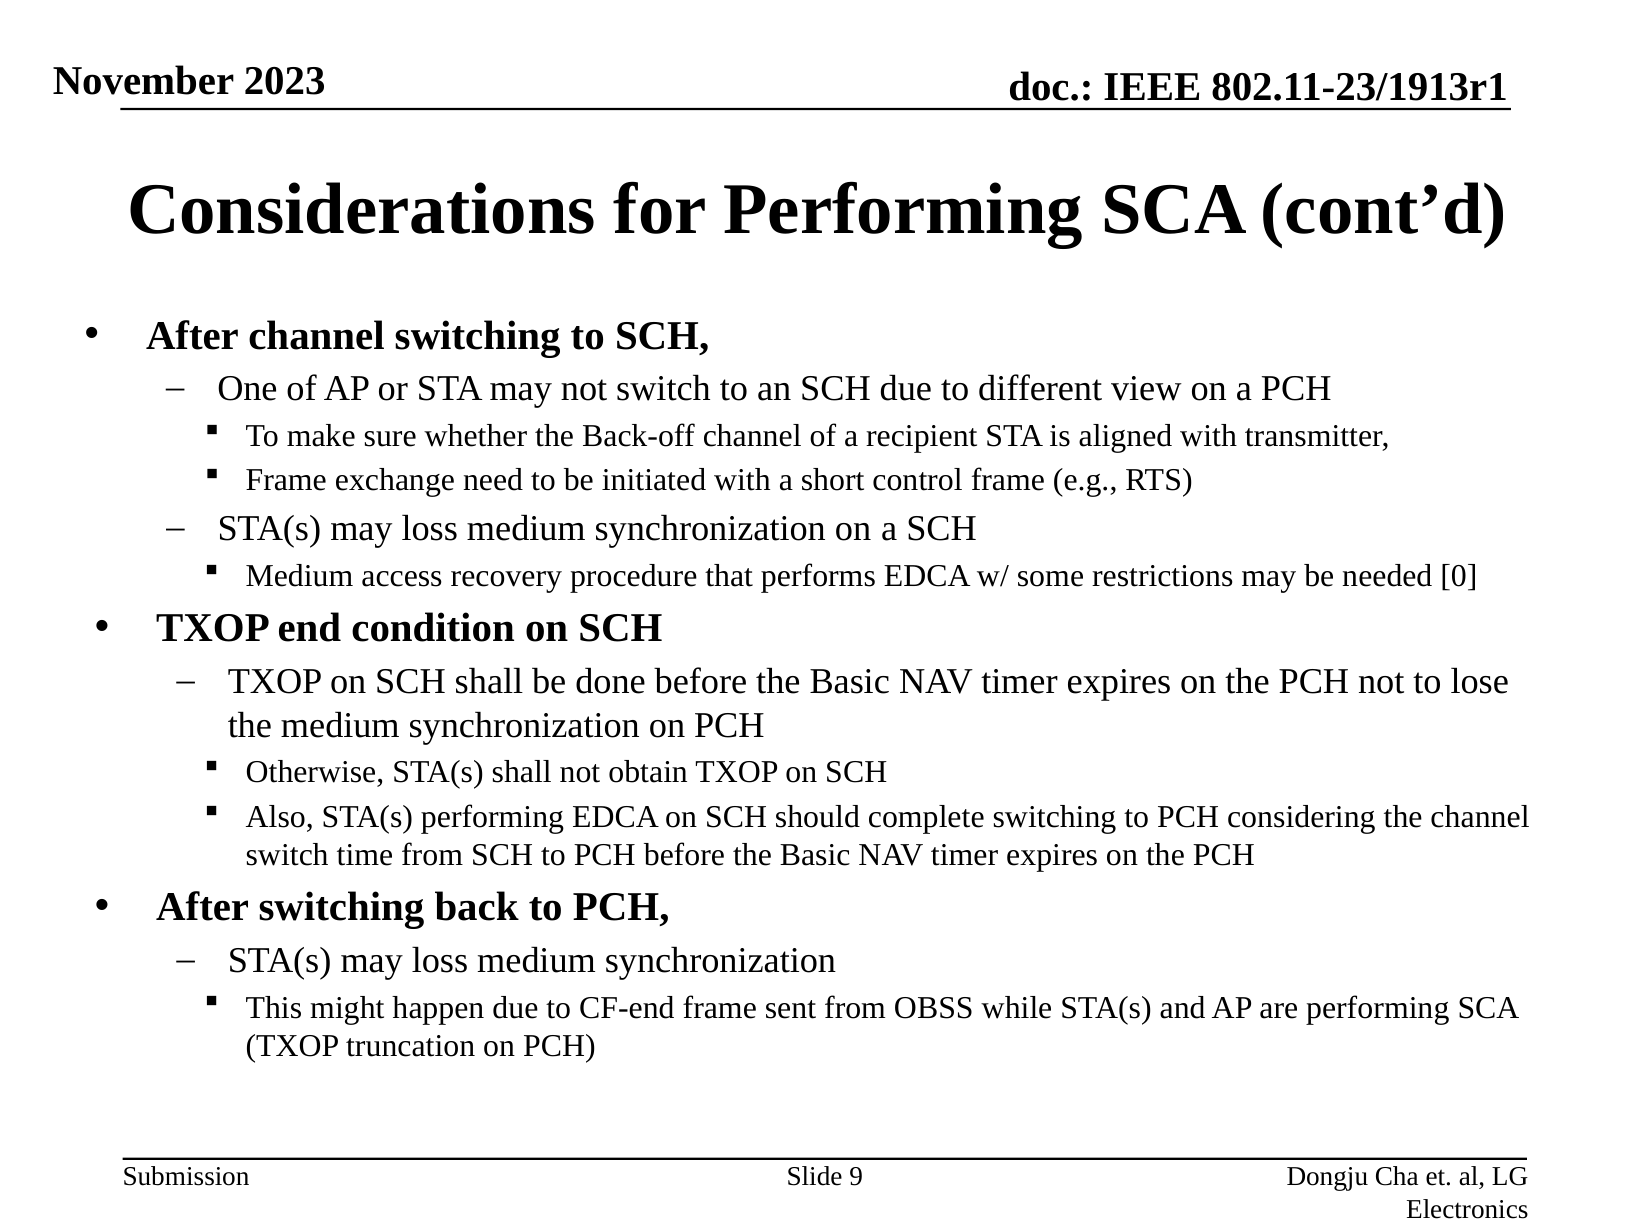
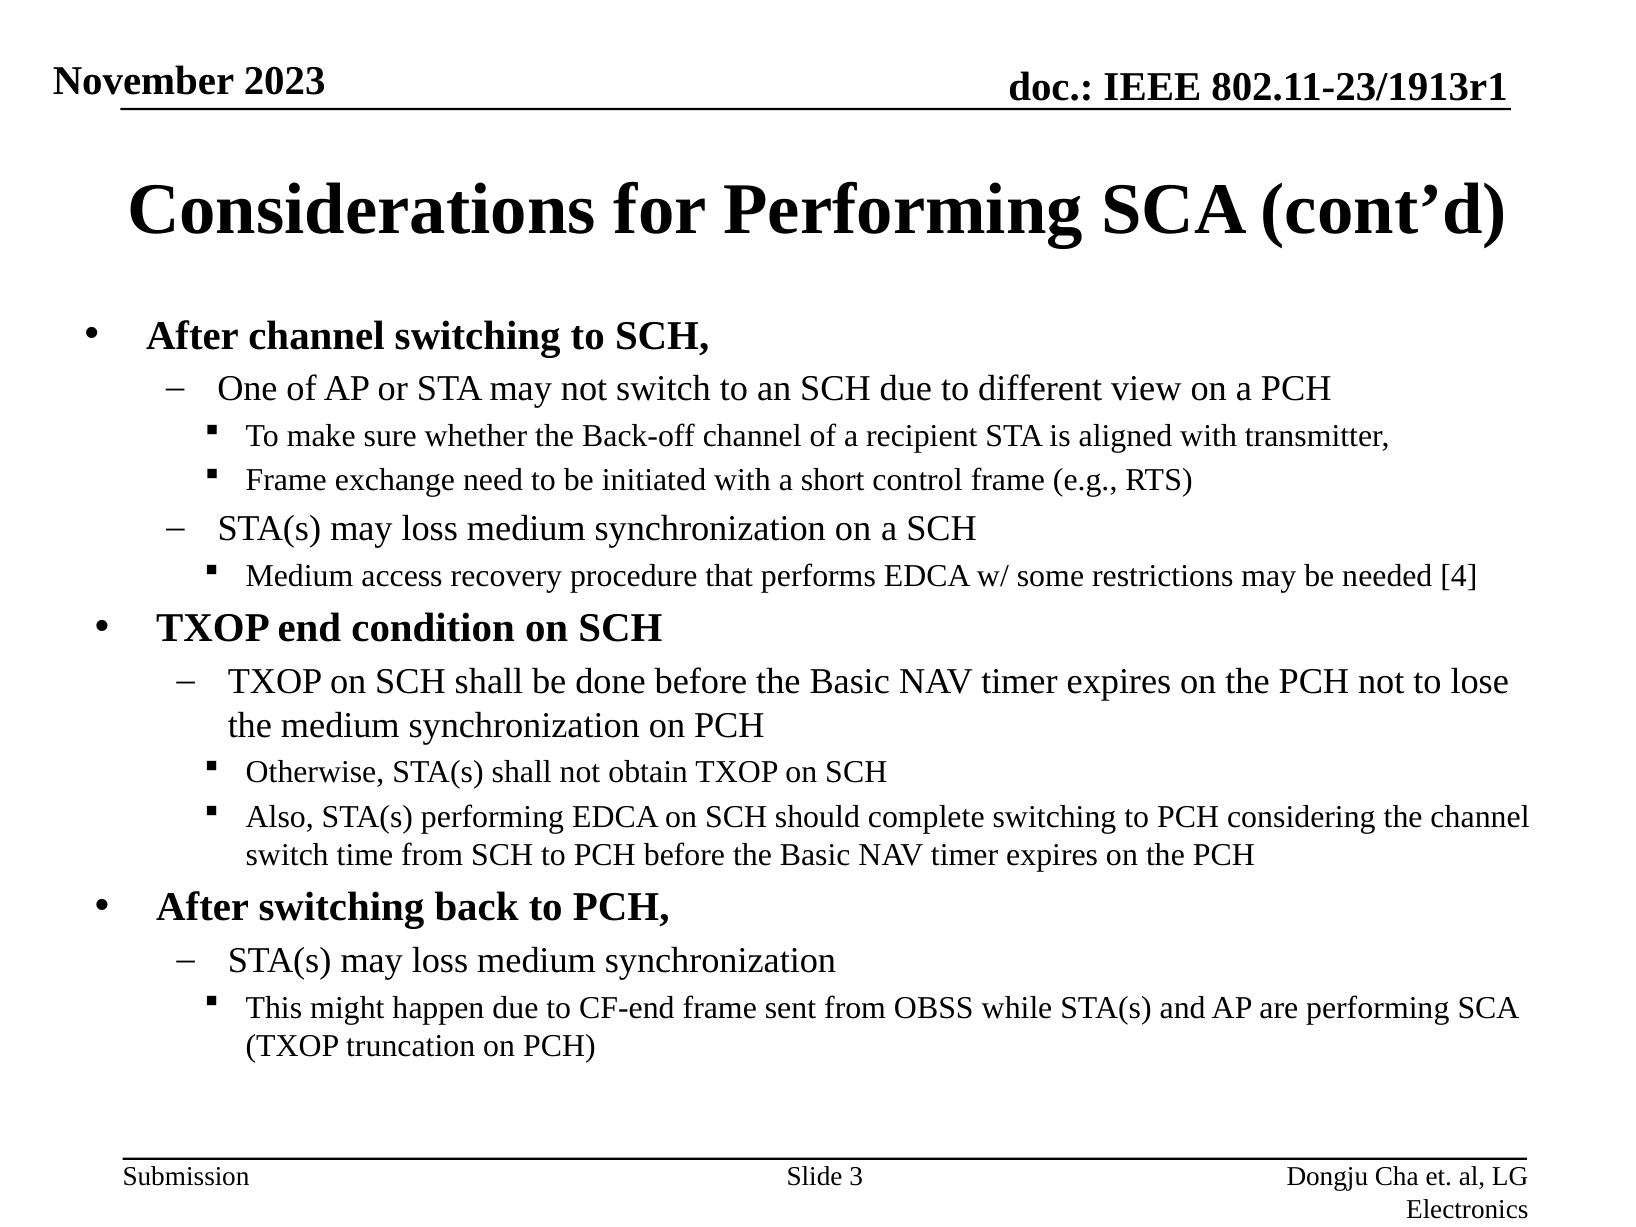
0: 0 -> 4
9: 9 -> 3
